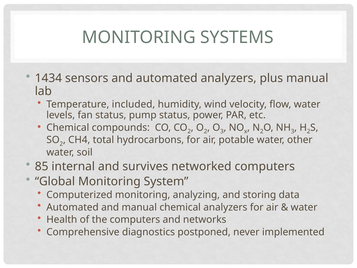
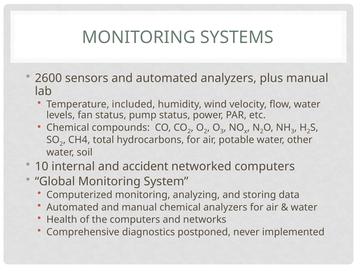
1434: 1434 -> 2600
85: 85 -> 10
survives: survives -> accident
